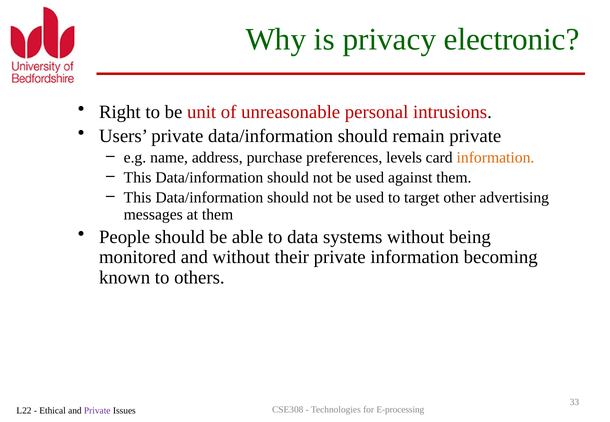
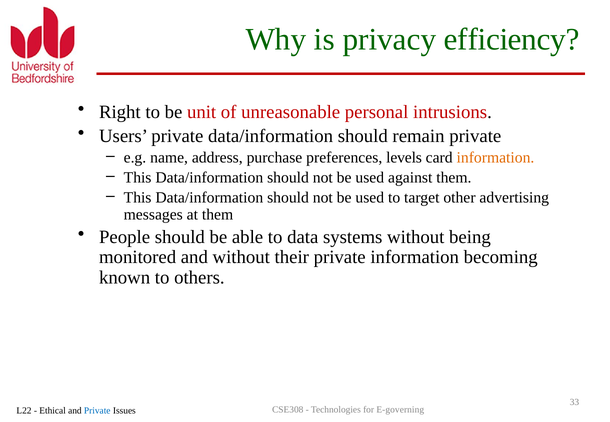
electronic: electronic -> efficiency
Private at (97, 411) colour: purple -> blue
E-processing: E-processing -> E-governing
